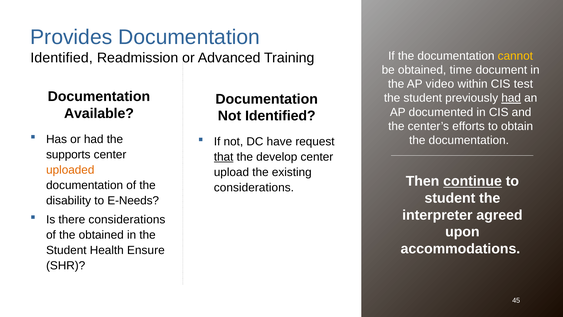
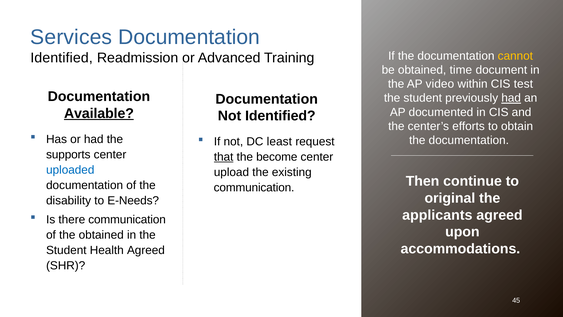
Provides: Provides -> Services
Available underline: none -> present
have: have -> least
develop: develop -> become
uploaded colour: orange -> blue
considerations at (254, 188): considerations -> communication
continue underline: present -> none
student at (450, 198): student -> original
interpreter: interpreter -> applicants
there considerations: considerations -> communication
Health Ensure: Ensure -> Agreed
